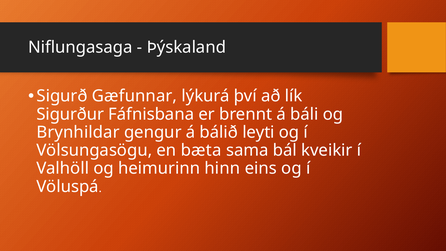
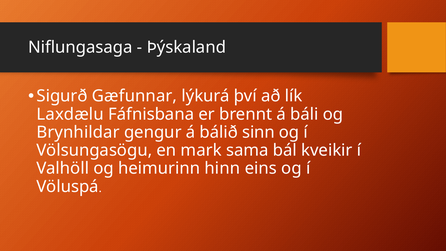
Sigurður: Sigurður -> Laxdælu
leyti: leyti -> sinn
bæta: bæta -> mark
